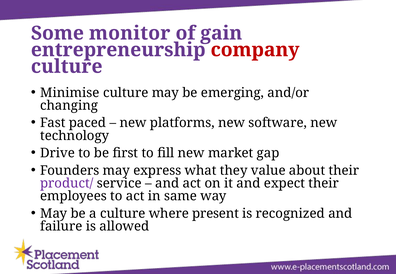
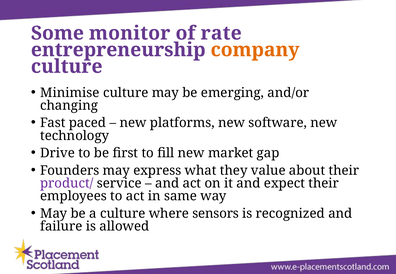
gain: gain -> rate
company colour: red -> orange
present: present -> sensors
